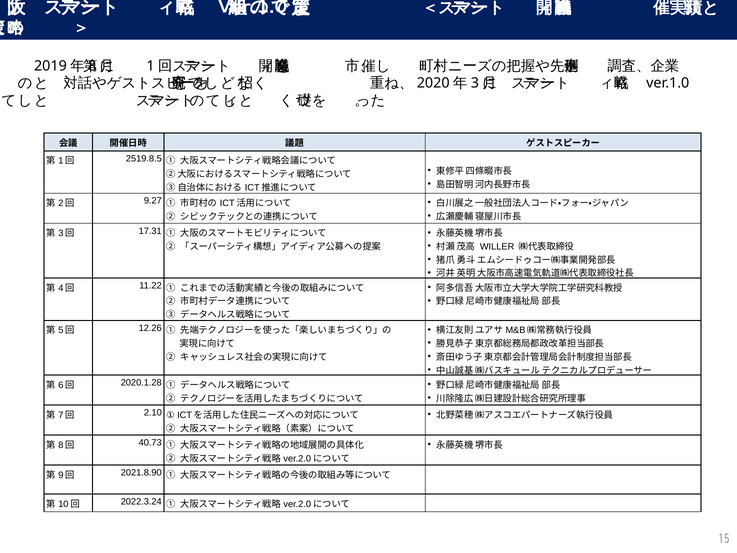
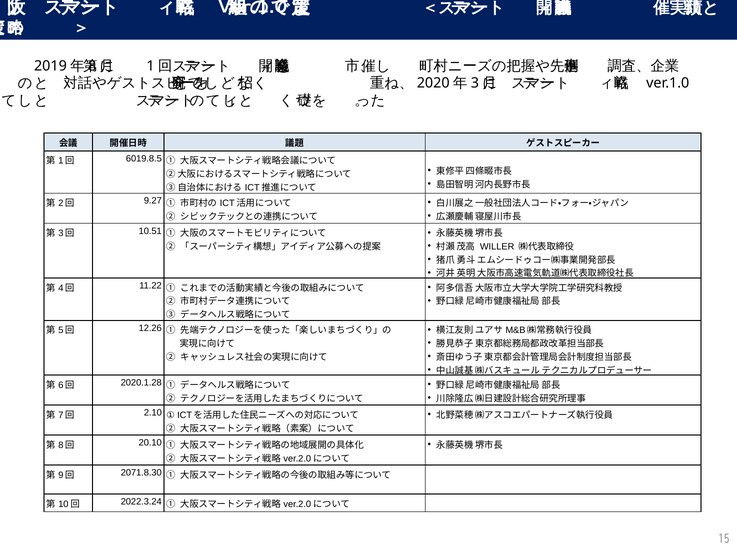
2519.8.5: 2519.8.5 -> 6019.8.5
17.31: 17.31 -> 10.51
40.73: 40.73 -> 20.10
2021.8.90: 2021.8.90 -> 2071.8.30
